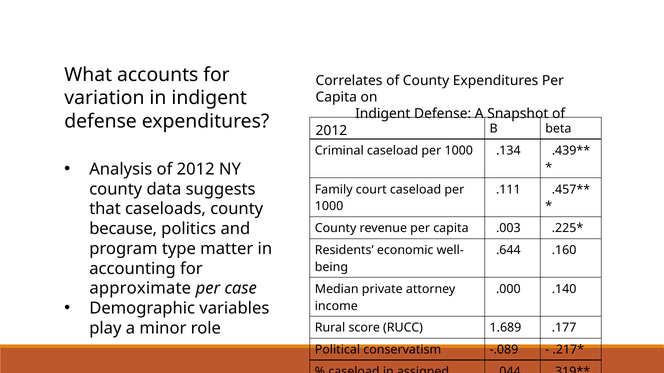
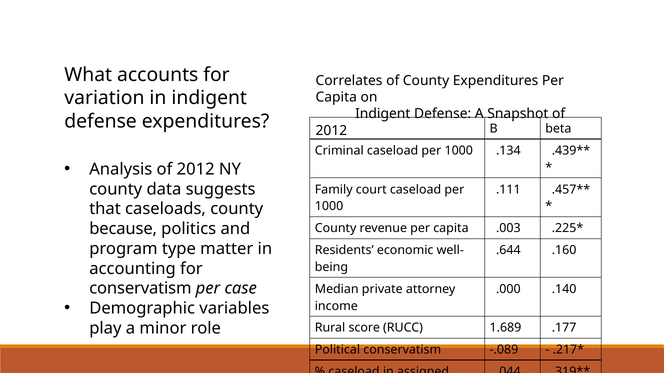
approximate at (140, 289): approximate -> conservatism
